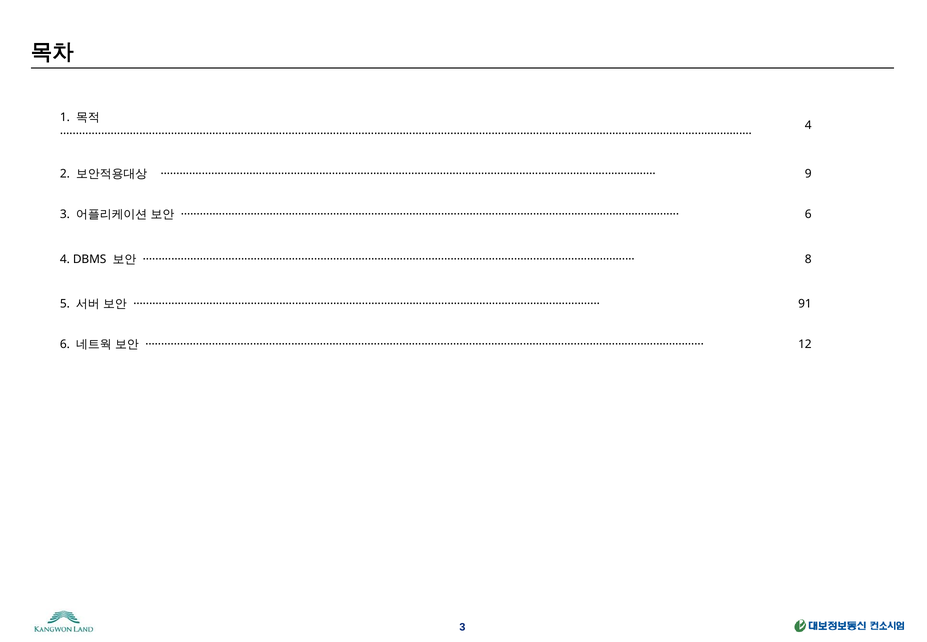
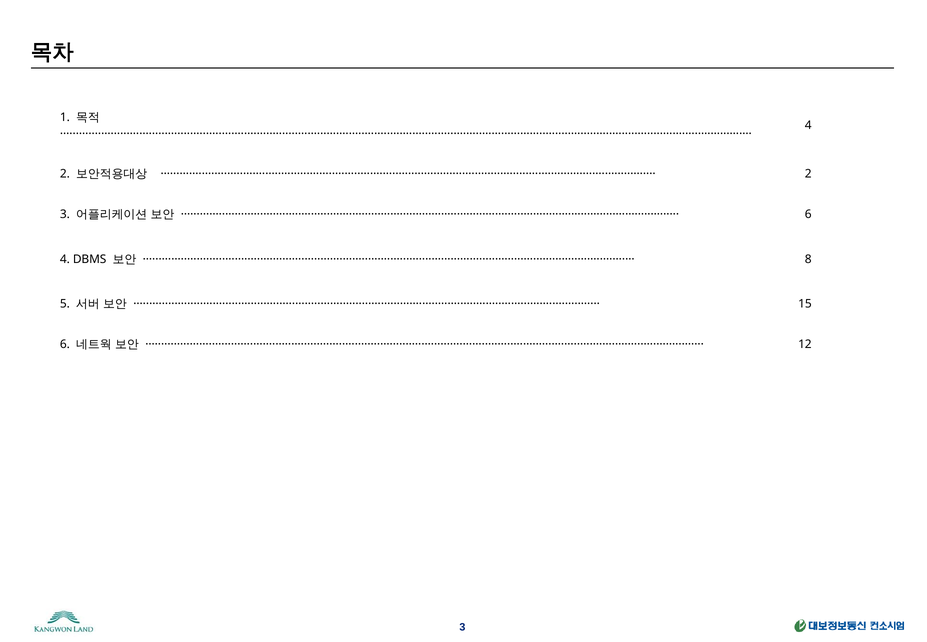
9 at (808, 174): 9 -> 2
91: 91 -> 15
